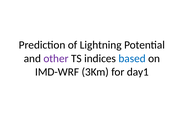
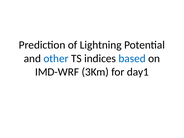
other colour: purple -> blue
